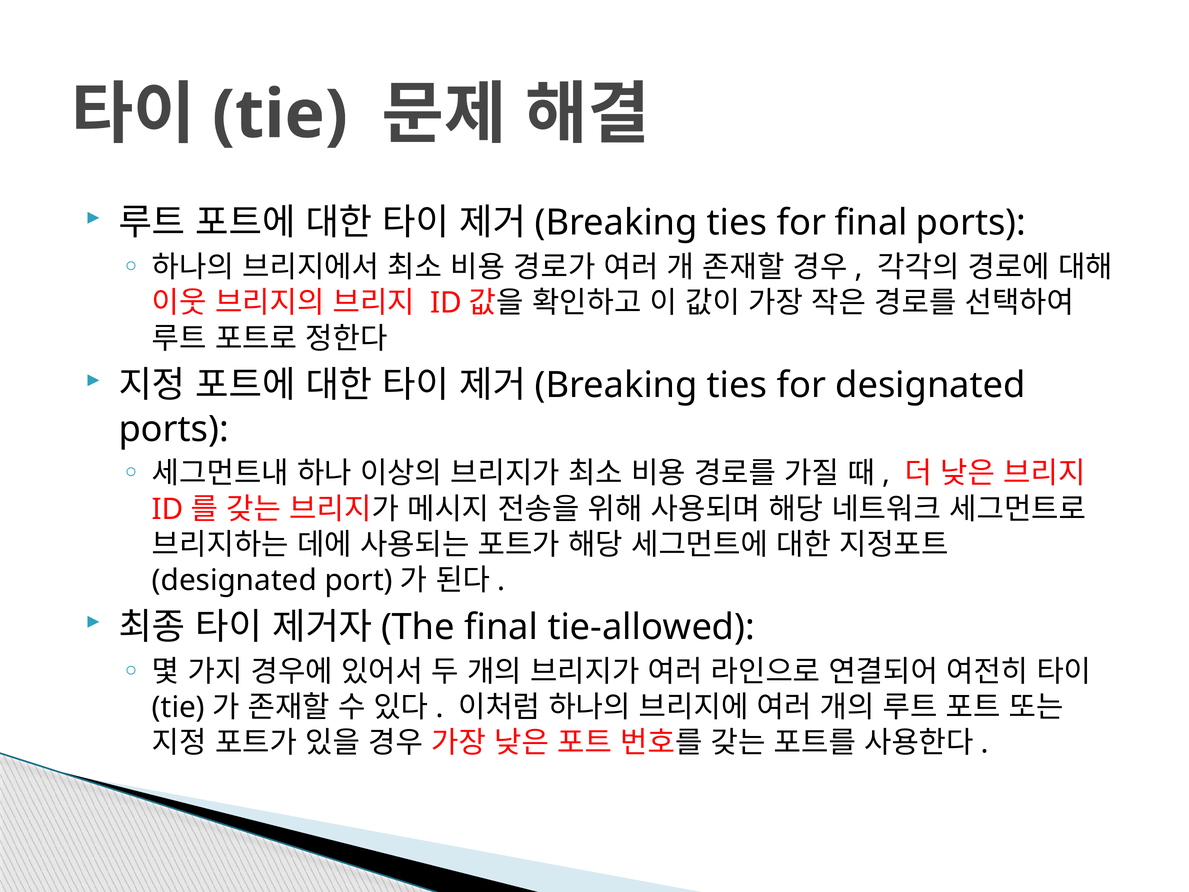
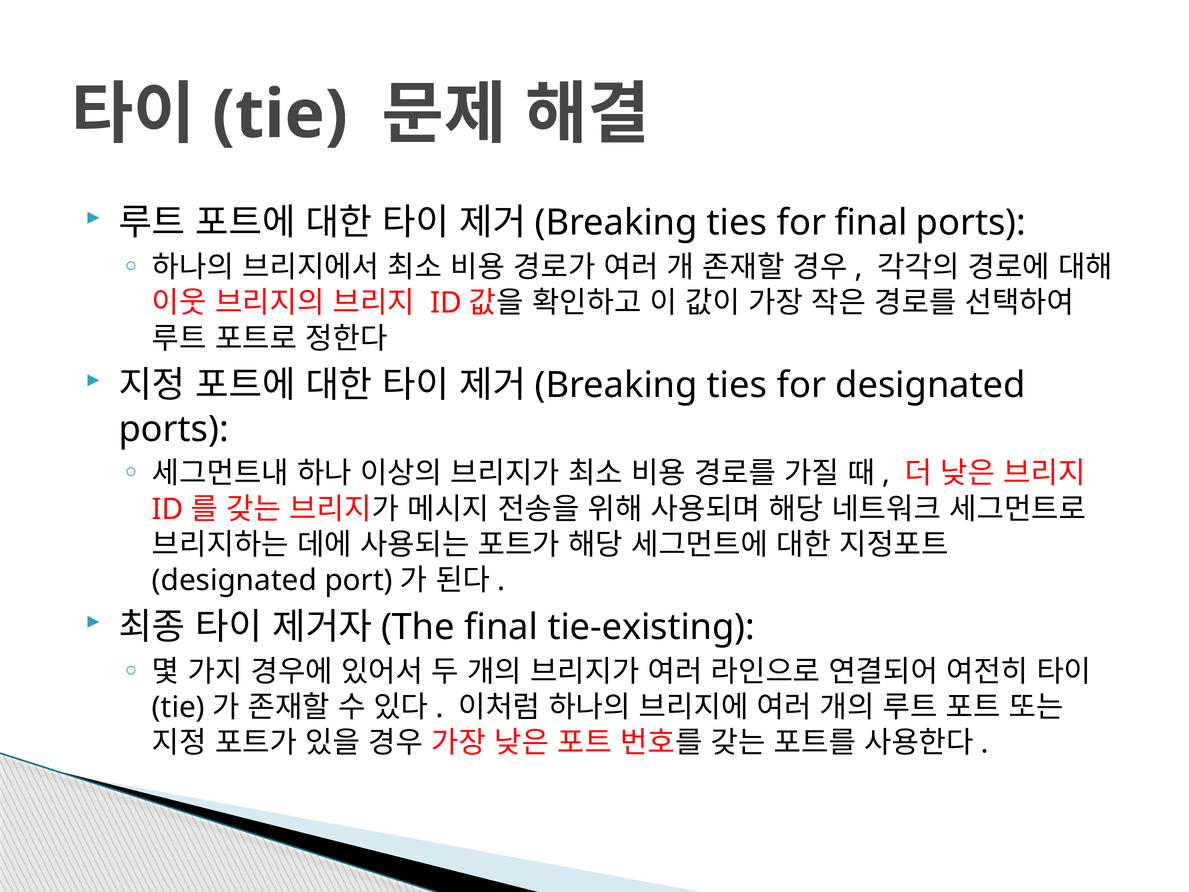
tie-allowed: tie-allowed -> tie-existing
